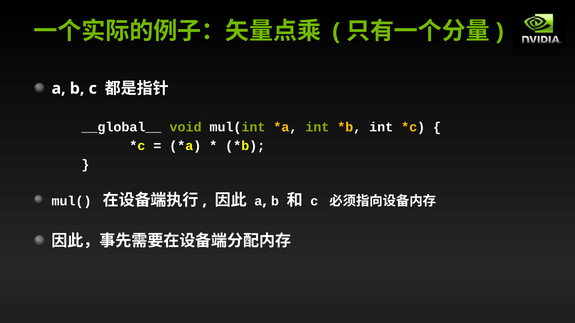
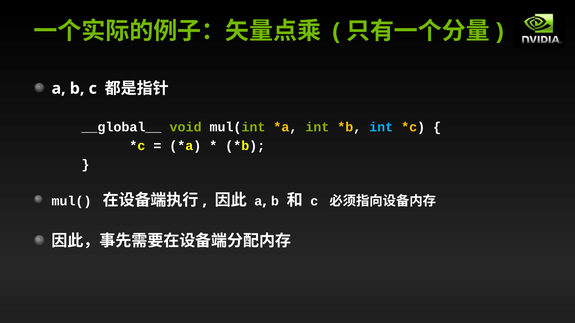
int at (381, 127) colour: white -> light blue
